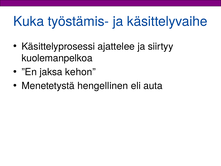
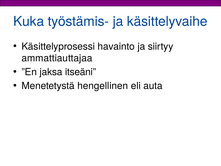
ajattelee: ajattelee -> havainto
kuolemanpelkoa: kuolemanpelkoa -> ammattiauttajaa
kehon: kehon -> itseäni
